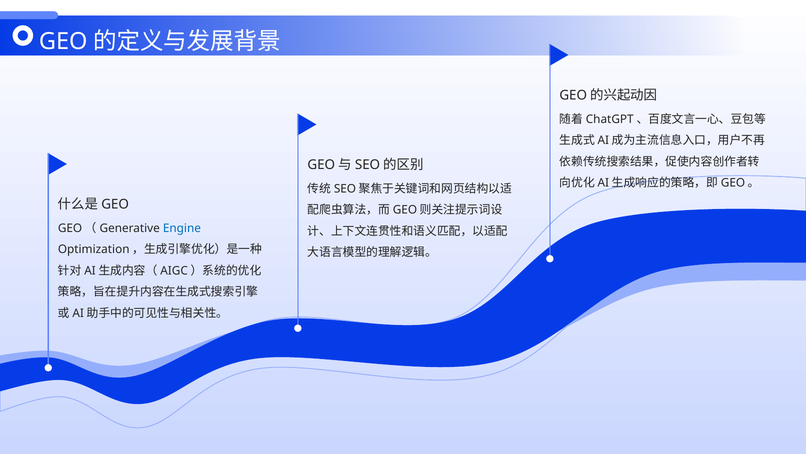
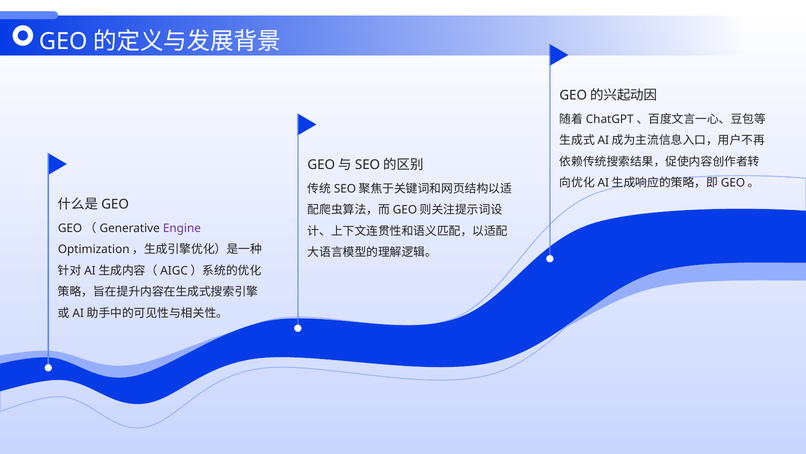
Engine colour: blue -> purple
